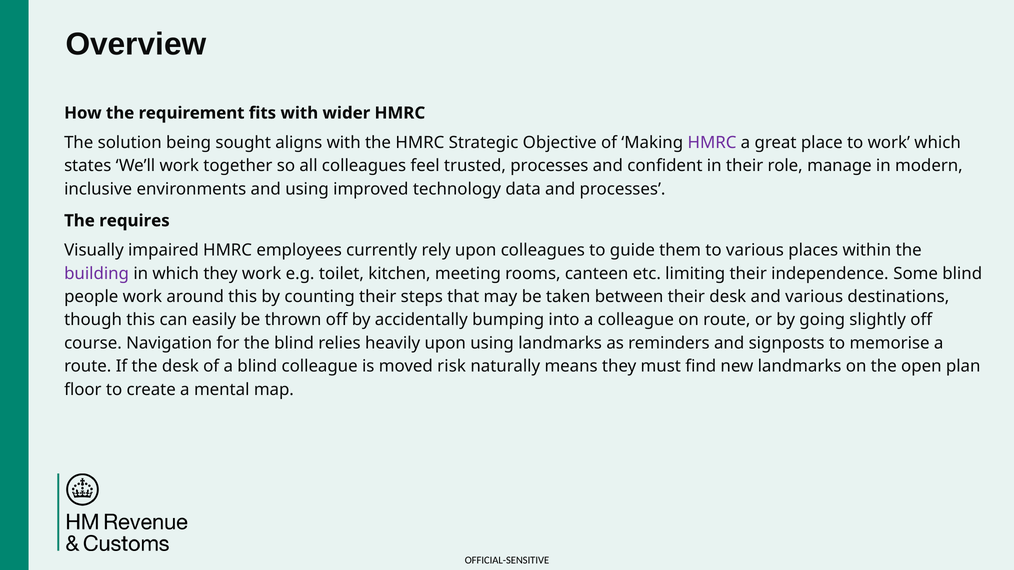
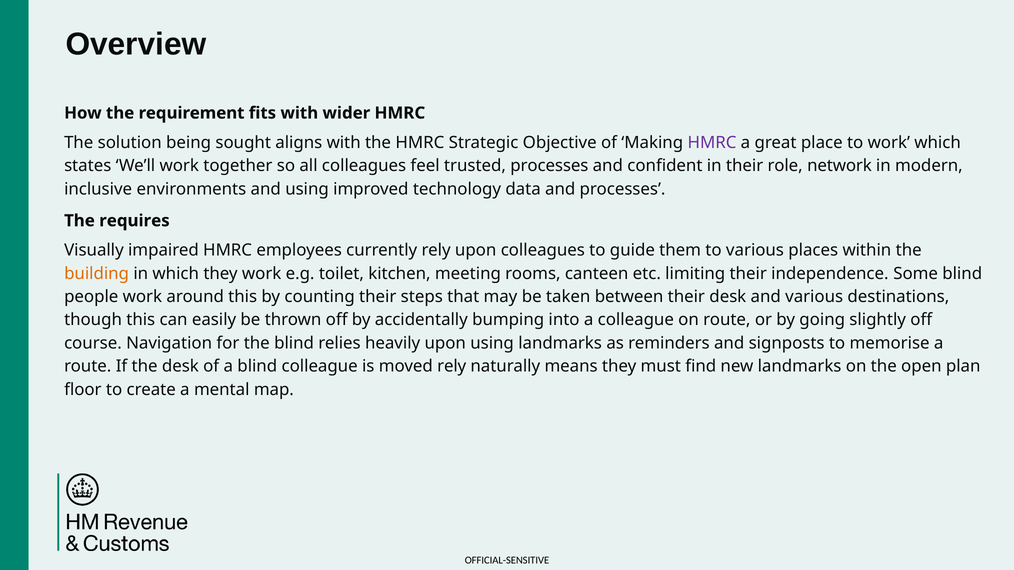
manage: manage -> network
building colour: purple -> orange
moved risk: risk -> rely
